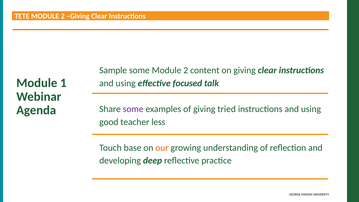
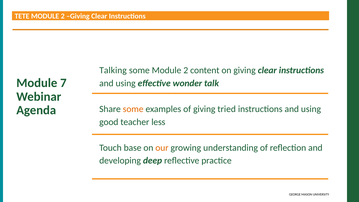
Sample: Sample -> Talking
1: 1 -> 7
focused: focused -> wonder
some at (133, 109) colour: purple -> orange
